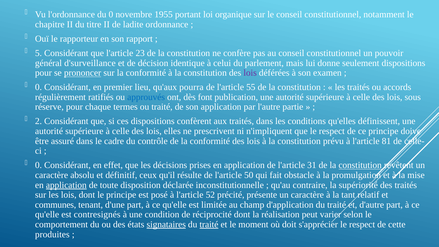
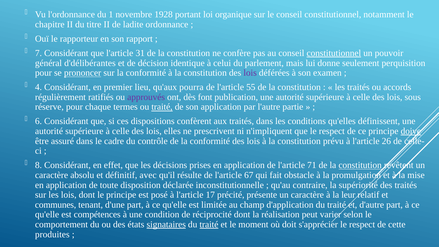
du 0: 0 -> 1
1955: 1955 -> 1928
5: 5 -> 7
23: 23 -> 31
constitutionnel at (334, 53) underline: none -> present
d'surveillance: d'surveillance -> d'délibérantes
seulement dispositions: dispositions -> perquisition
0 at (38, 87): 0 -> 4
approuvés colour: blue -> purple
traité at (162, 107) underline: none -> present
2: 2 -> 6
doive underline: none -> present
81: 81 -> 26
0 at (38, 165): 0 -> 8
31: 31 -> 71
ceux: ceux -> avec
50: 50 -> 67
application at (66, 185) underline: present -> none
52: 52 -> 17
tant: tant -> leur
contresignés: contresignés -> compétences
